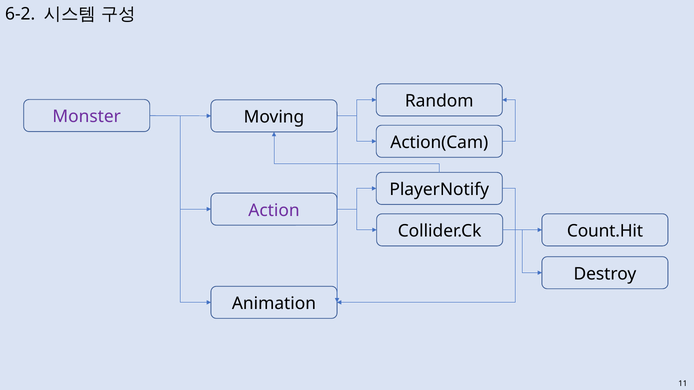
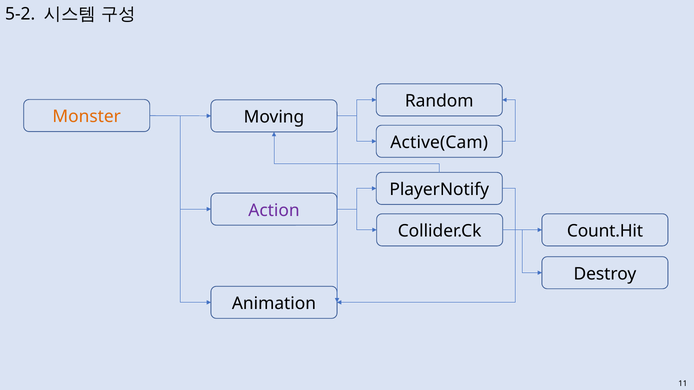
6-2: 6-2 -> 5-2
Monster colour: purple -> orange
Action(Cam: Action(Cam -> Active(Cam
